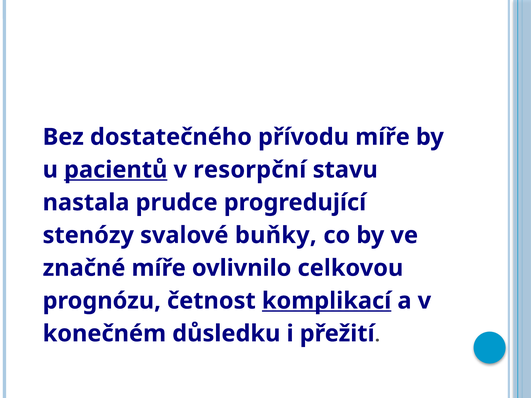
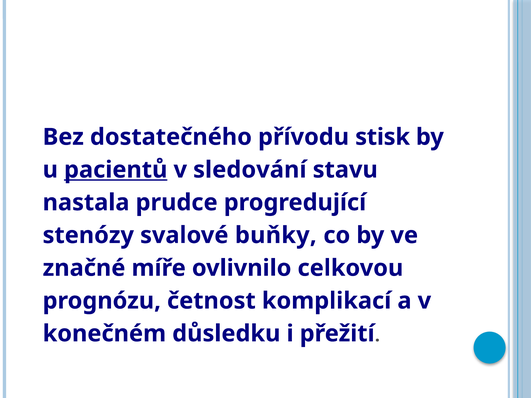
přívodu míře: míře -> stisk
resorpční: resorpční -> sledování
komplikací underline: present -> none
